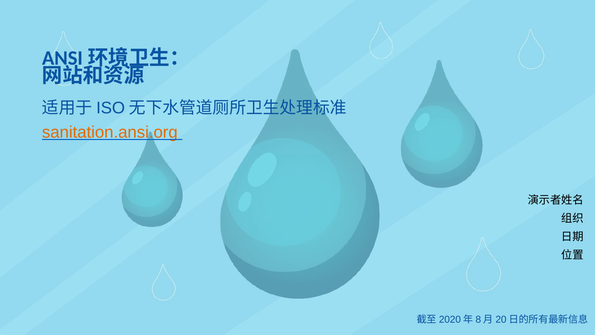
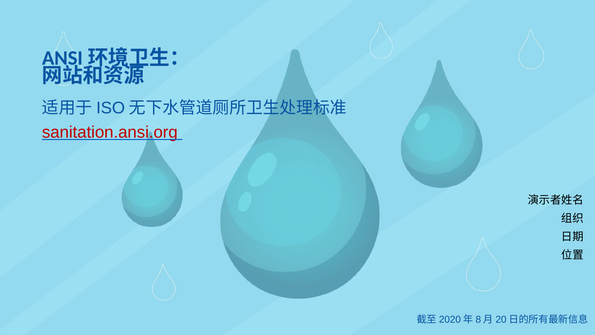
sanitation.ansi.org colour: orange -> red
